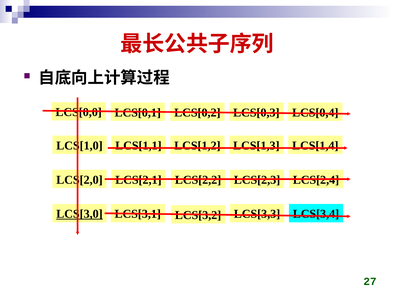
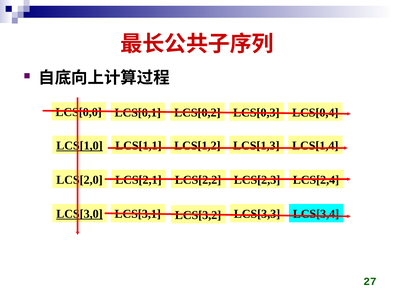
LCS[1,0 underline: none -> present
